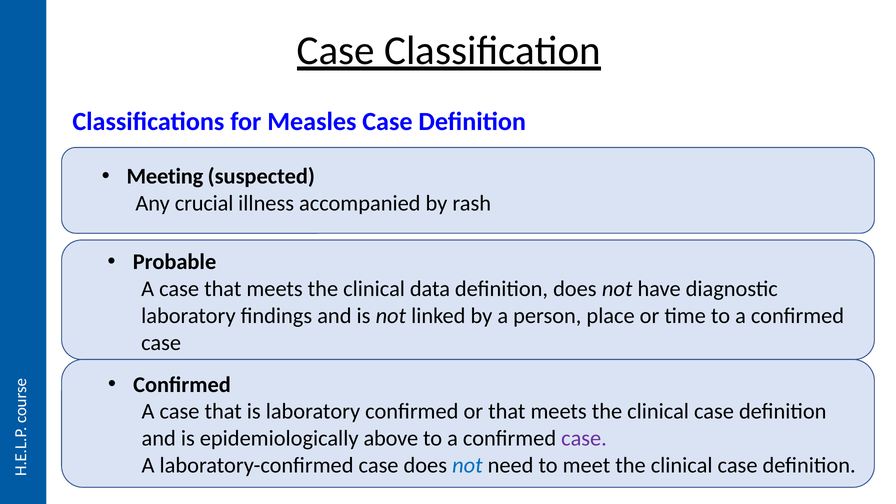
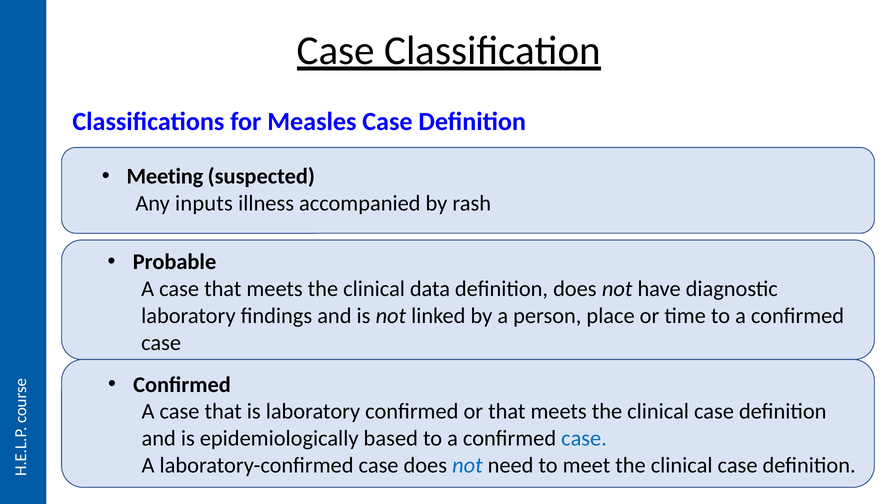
crucial: crucial -> inputs
above: above -> based
case at (584, 438) colour: purple -> blue
